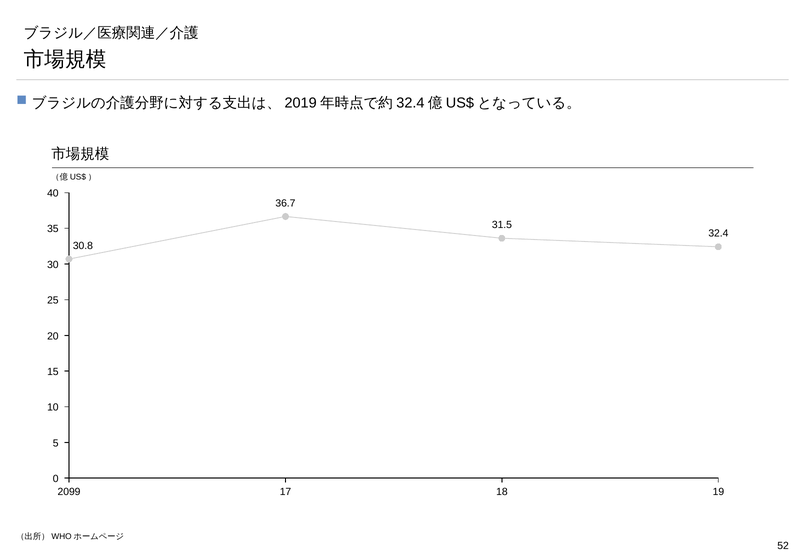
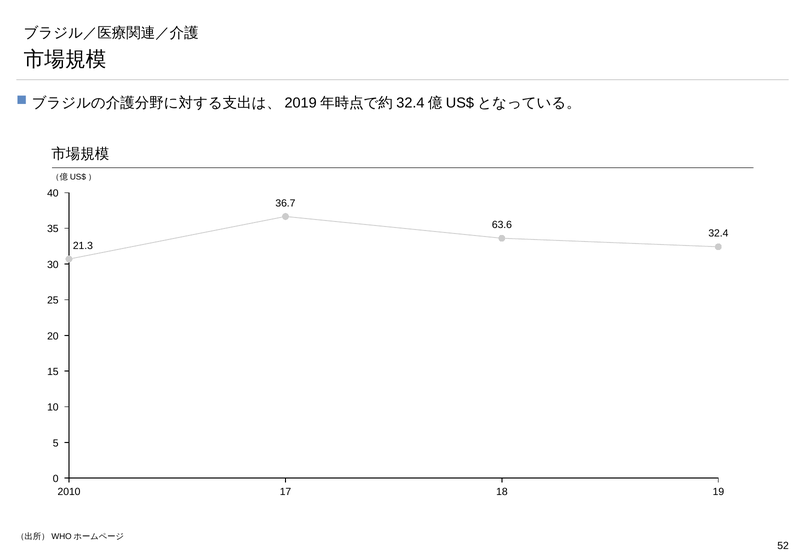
31.5: 31.5 -> 63.6
30.8: 30.8 -> 21.3
2099: 2099 -> 2010
